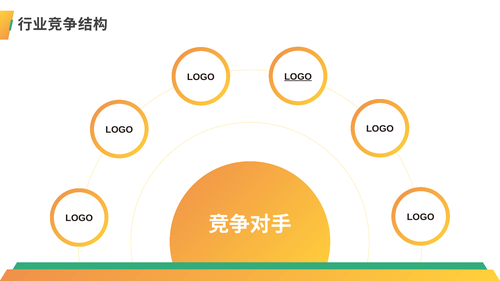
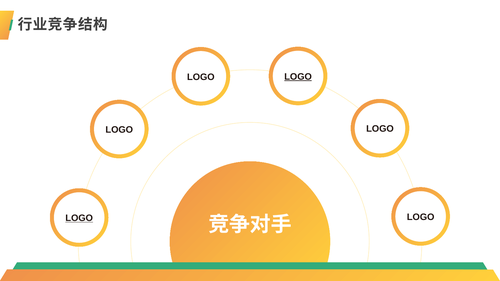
LOGO at (79, 218) underline: none -> present
